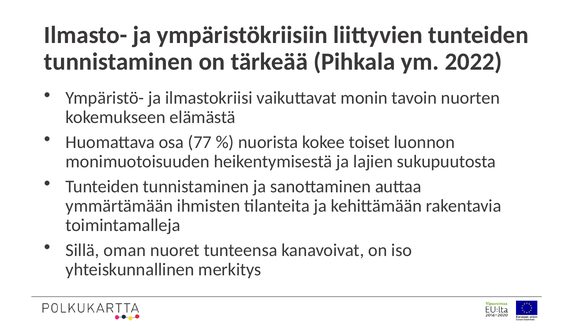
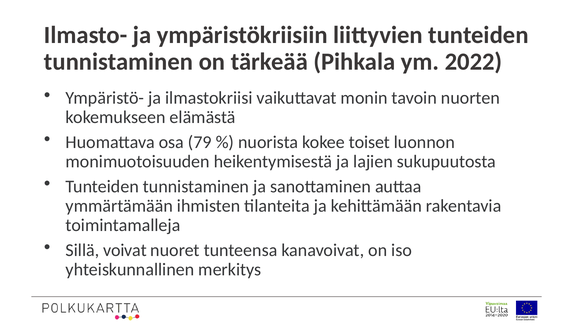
77: 77 -> 79
oman: oman -> voivat
